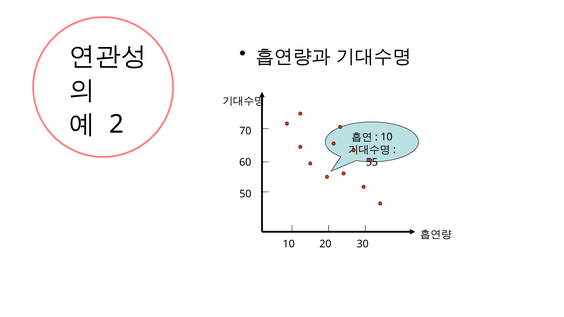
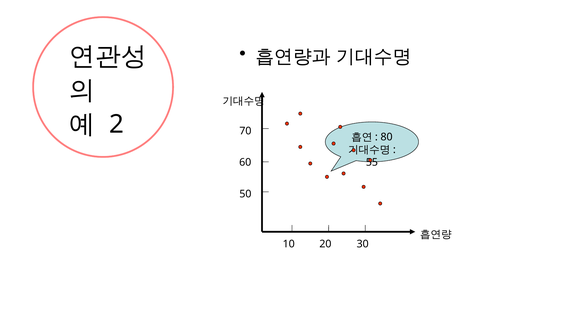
10 at (387, 137): 10 -> 80
